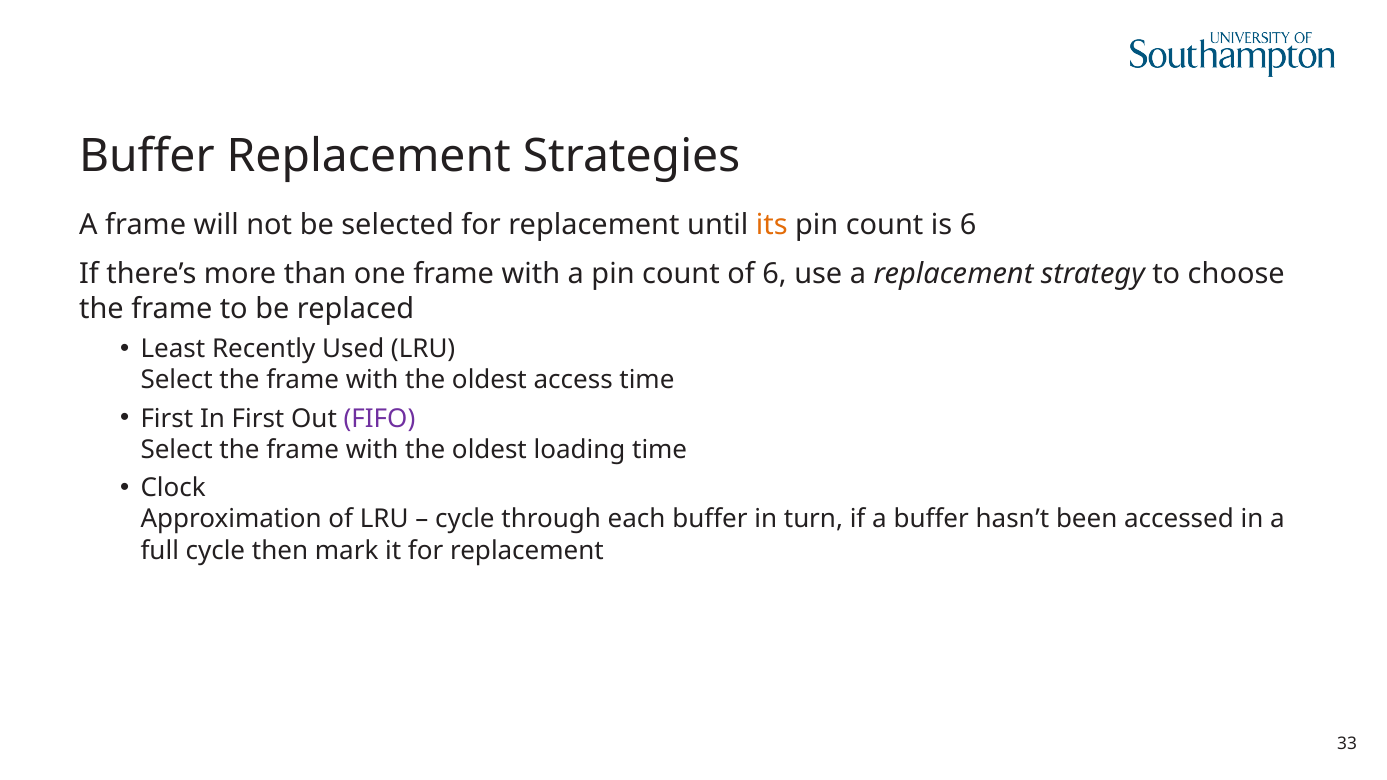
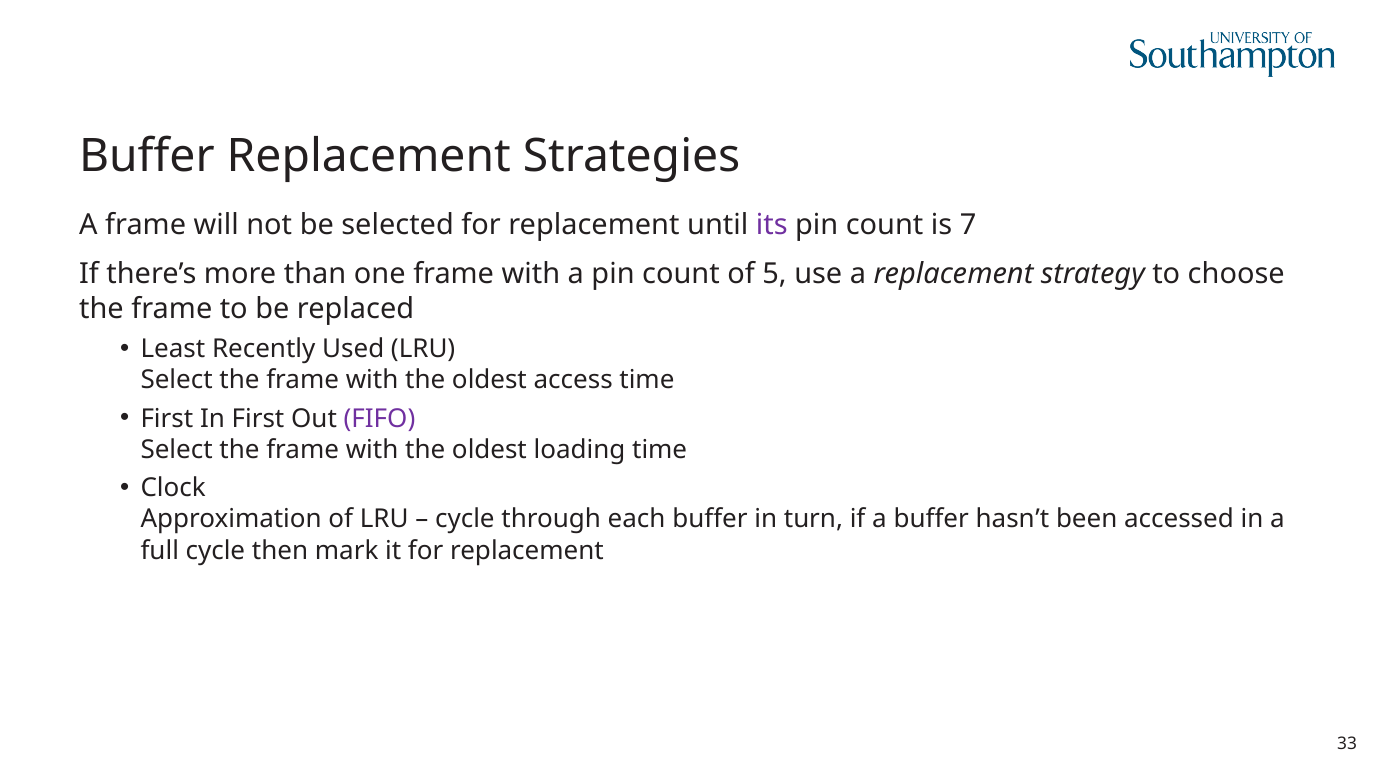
its colour: orange -> purple
is 6: 6 -> 7
of 6: 6 -> 5
